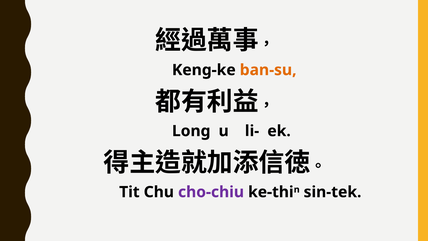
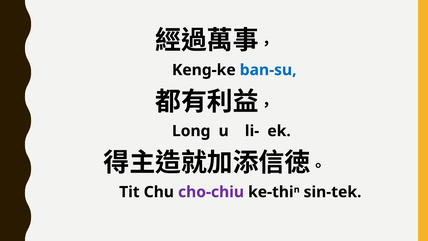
ban-su colour: orange -> blue
